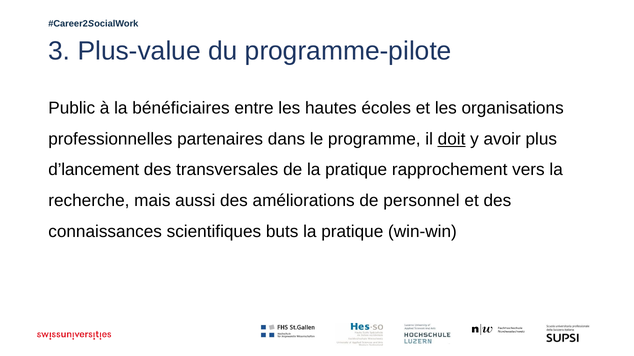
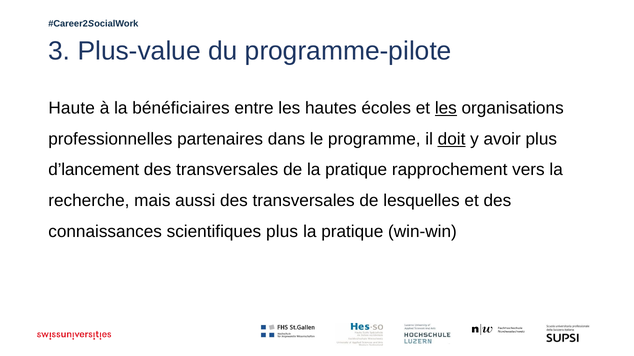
Public: Public -> Haute
les at (446, 108) underline: none -> present
aussi des améliorations: améliorations -> transversales
personnel: personnel -> lesquelles
scientifiques buts: buts -> plus
